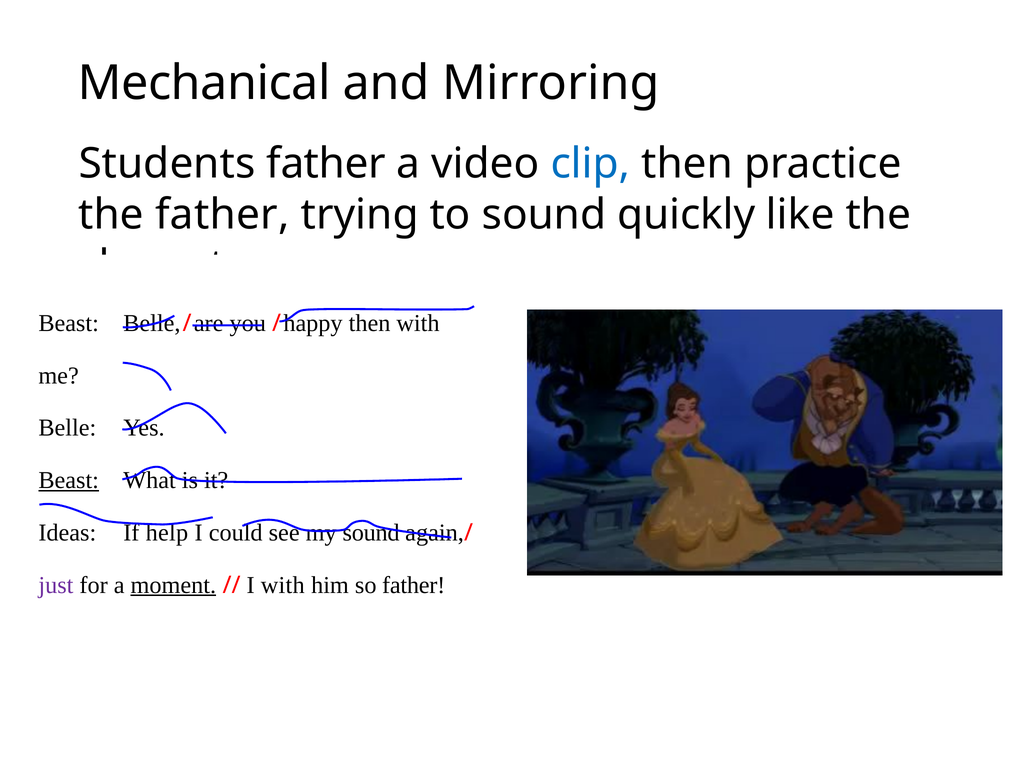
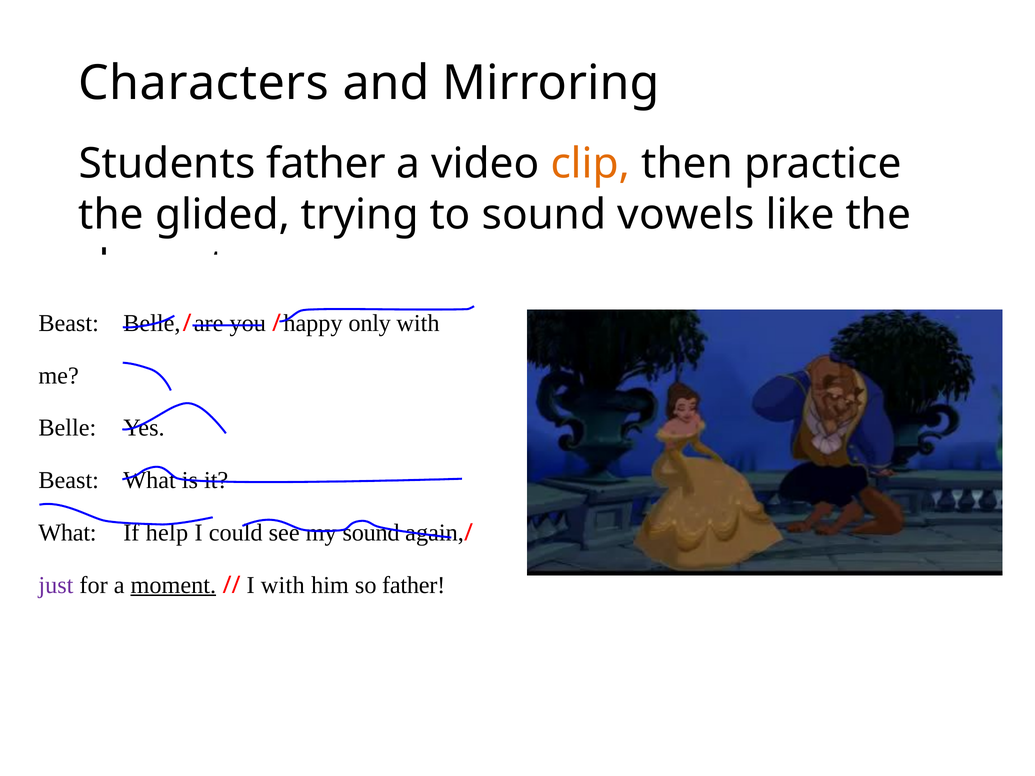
Mechanical at (204, 83): Mechanical -> Characters
clip colour: blue -> orange
the father: father -> glided
quickly: quickly -> vowels
happy then: then -> only
Beast at (69, 480) underline: present -> none
Ideas at (67, 533): Ideas -> What
